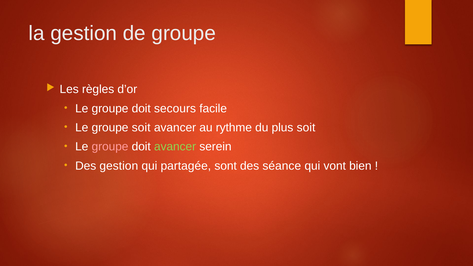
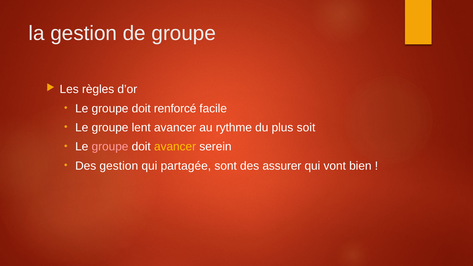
secours: secours -> renforcé
groupe soit: soit -> lent
avancer at (175, 147) colour: light green -> yellow
séance: séance -> assurer
